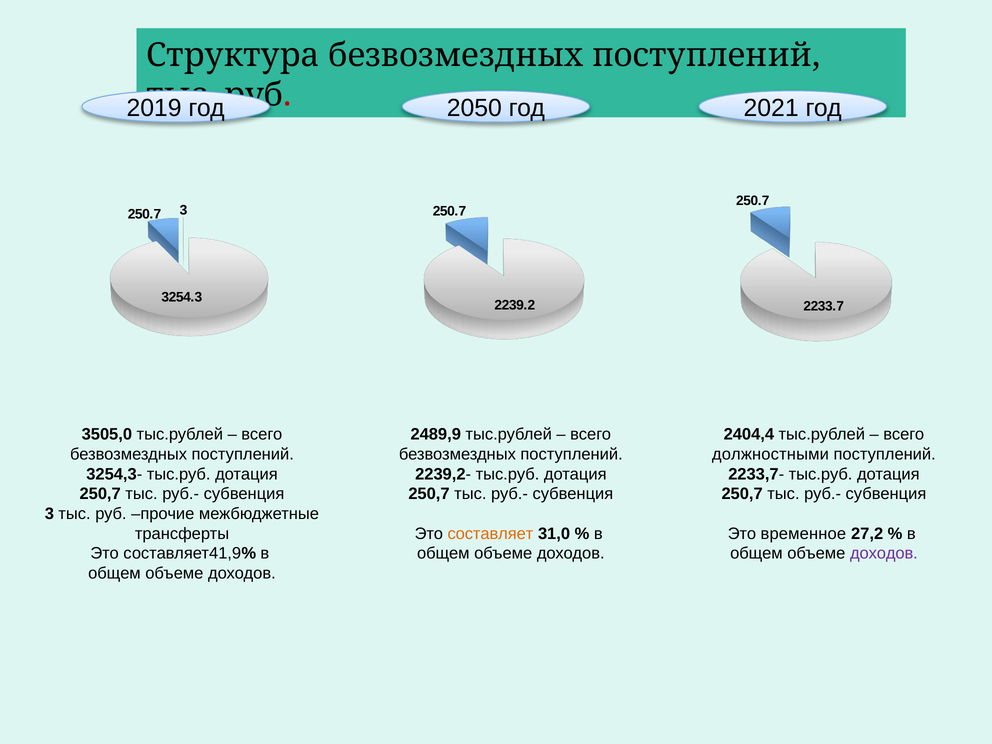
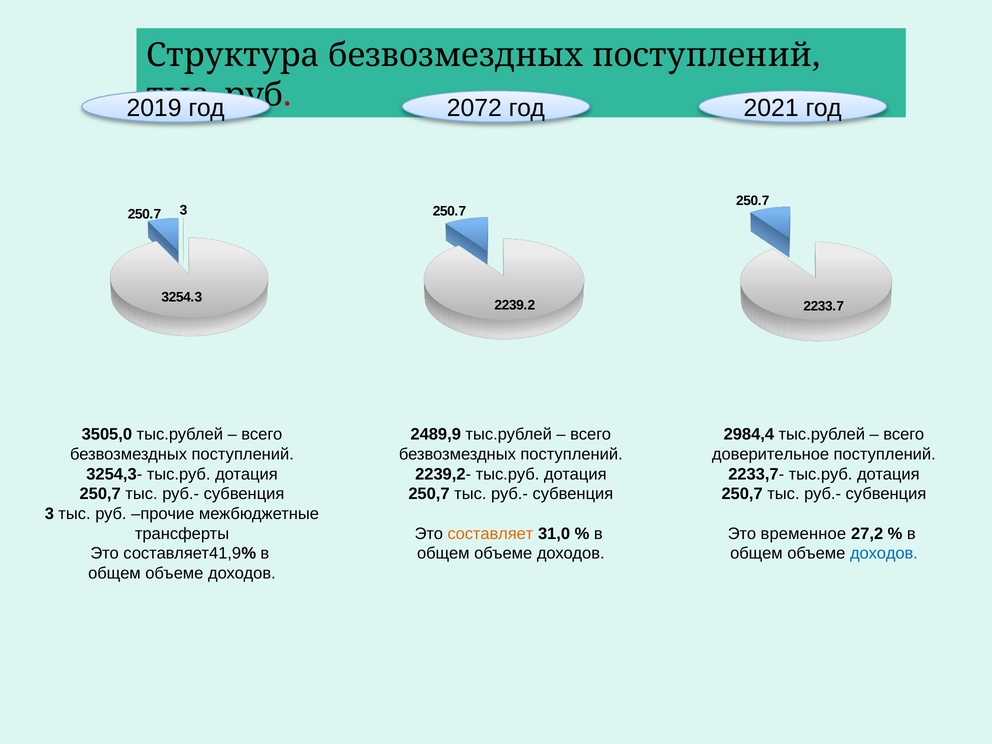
2050: 2050 -> 2072
2404,4: 2404,4 -> 2984,4
должностными: должностными -> доверительное
доходов at (884, 553) colour: purple -> blue
